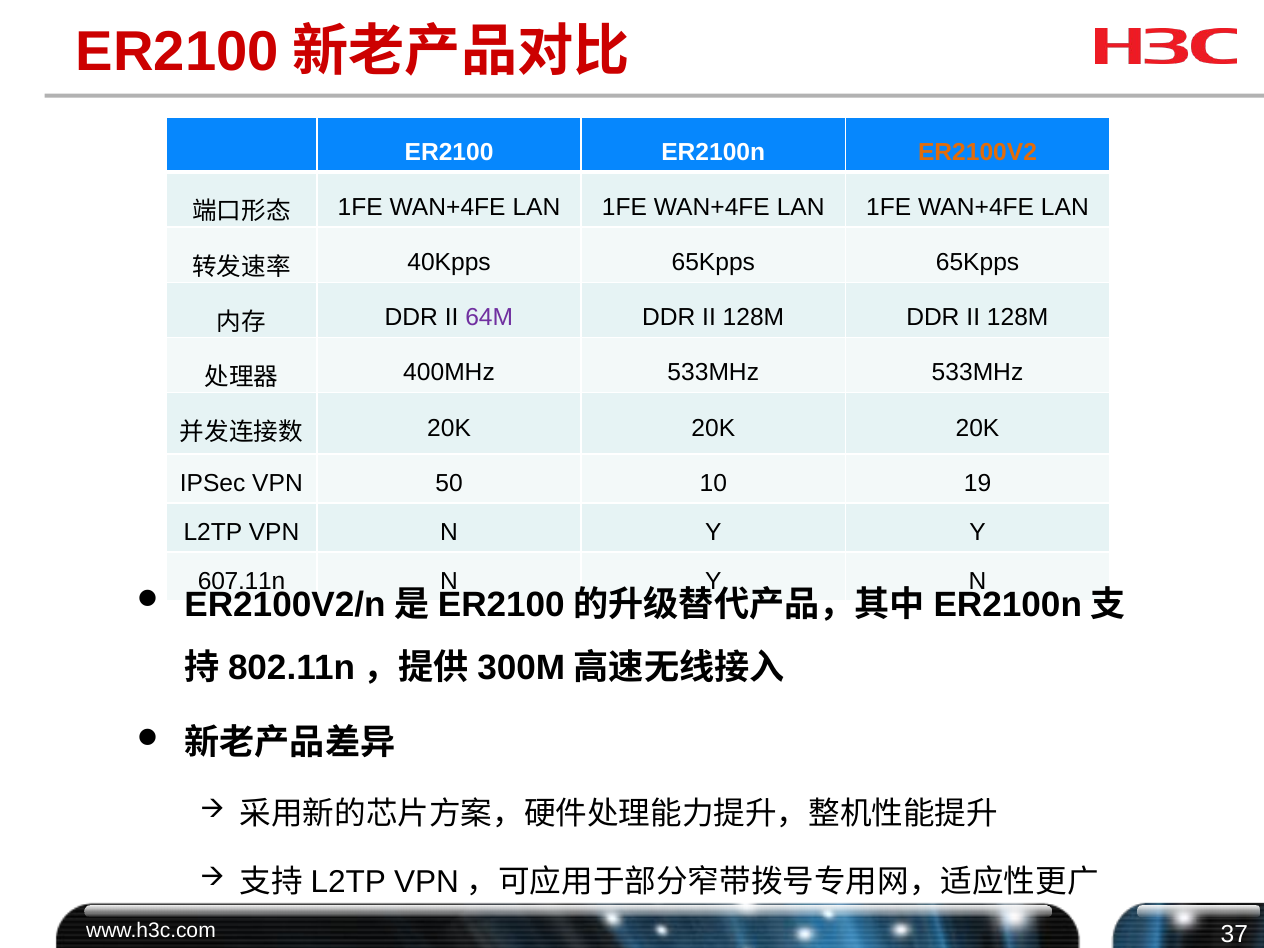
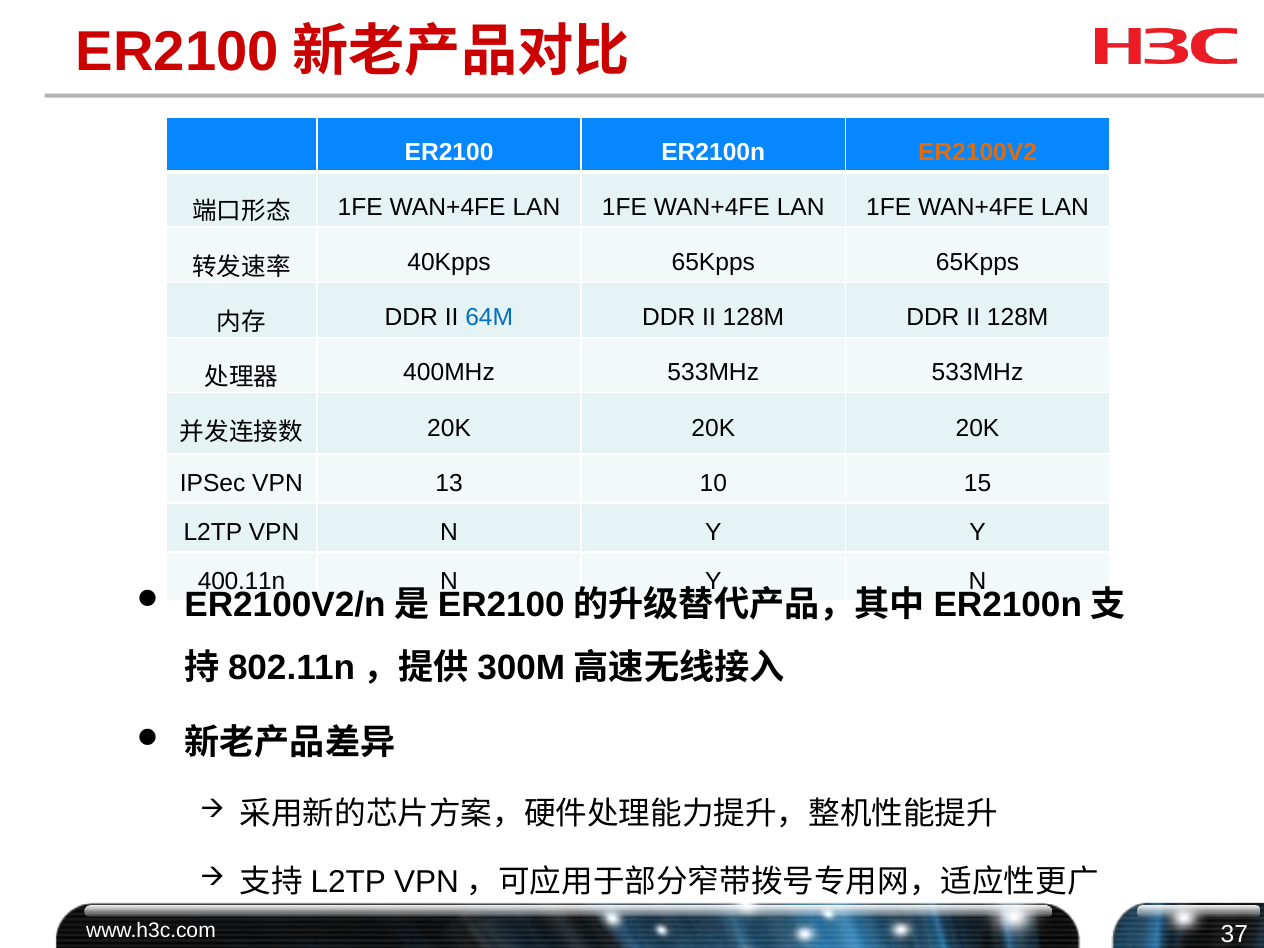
64M colour: purple -> blue
50: 50 -> 13
19: 19 -> 15
607.11n: 607.11n -> 400.11n
